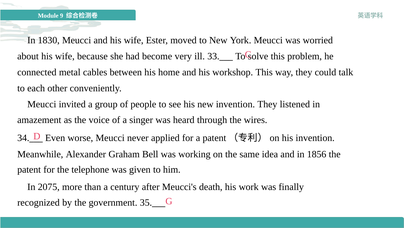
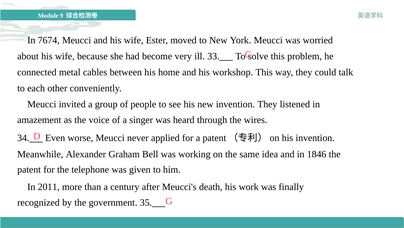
1830: 1830 -> 7674
1856: 1856 -> 1846
2075: 2075 -> 2011
